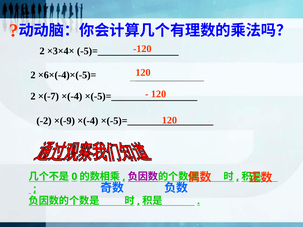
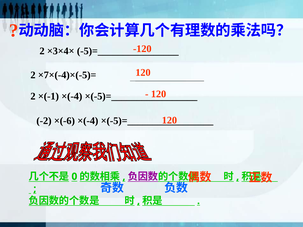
×6×(-4)×(-5)=: ×6×(-4)×(-5)= -> ×7×(-4)×(-5)=
×(-7: ×(-7 -> ×(-1
×(-9: ×(-9 -> ×(-6
